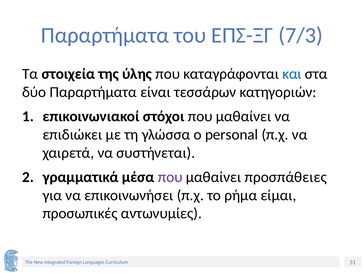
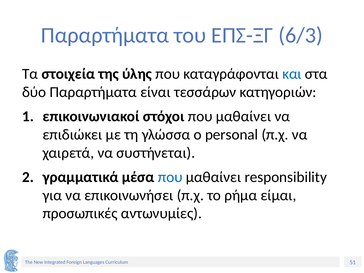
7/3: 7/3 -> 6/3
που at (170, 177) colour: purple -> blue
προσπάθειες: προσπάθειες -> responsibility
